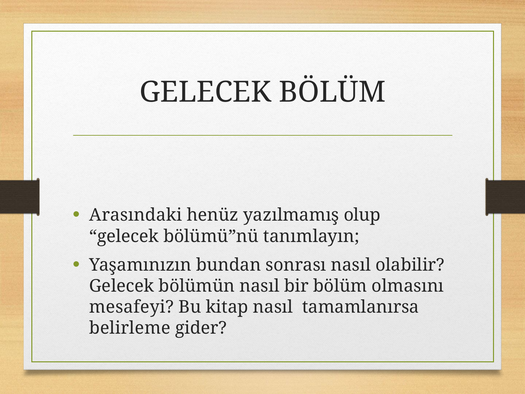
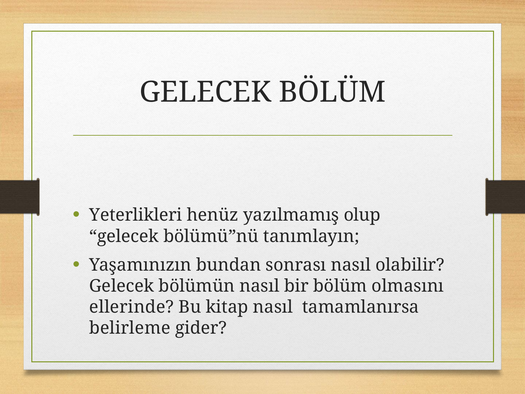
Arasındaki: Arasındaki -> Yeterlikleri
mesafeyi: mesafeyi -> ellerinde
